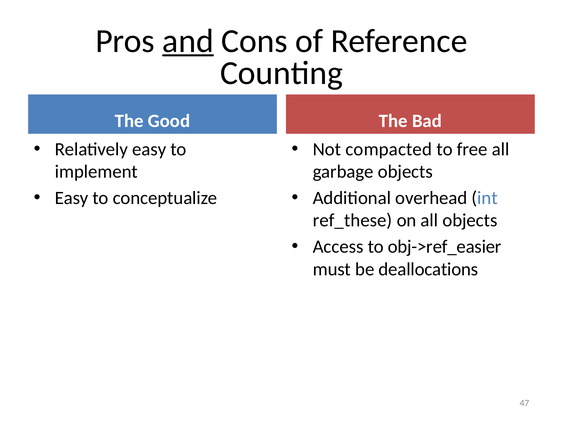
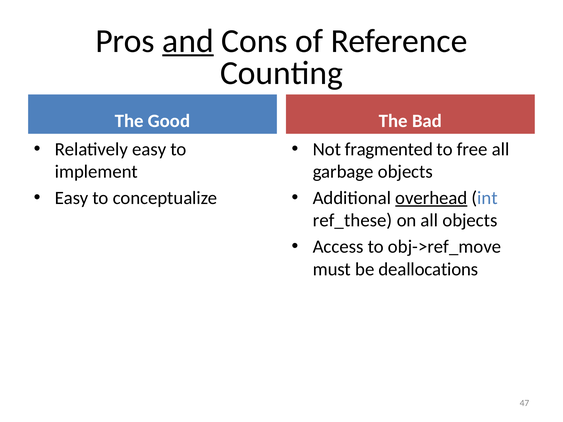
compacted: compacted -> fragmented
overhead underline: none -> present
obj->ref_easier: obj->ref_easier -> obj->ref_move
